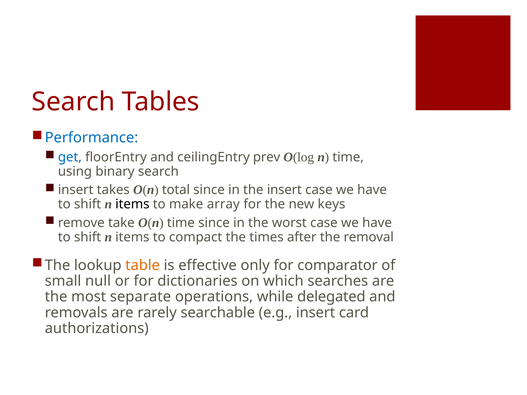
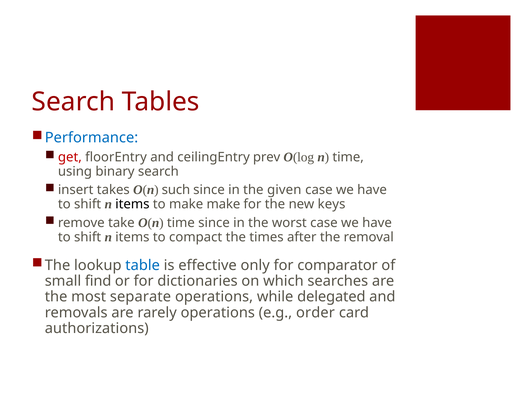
get colour: blue -> red
total: total -> such
the insert: insert -> given
make array: array -> make
table colour: orange -> blue
null: null -> find
rarely searchable: searchable -> operations
e.g insert: insert -> order
